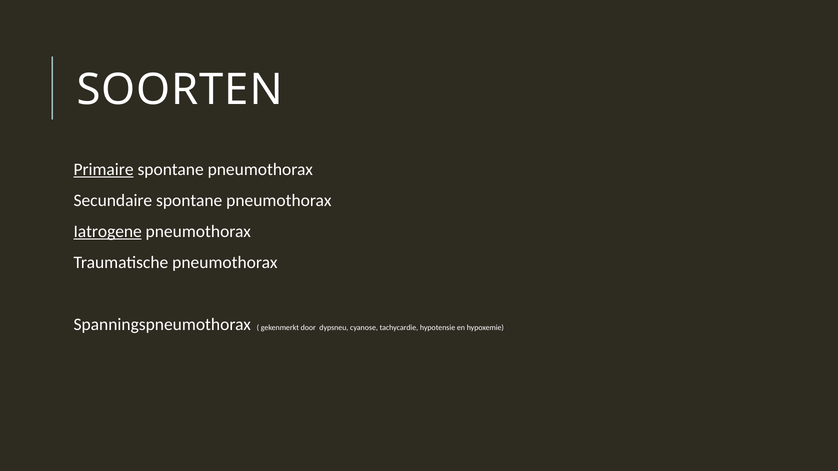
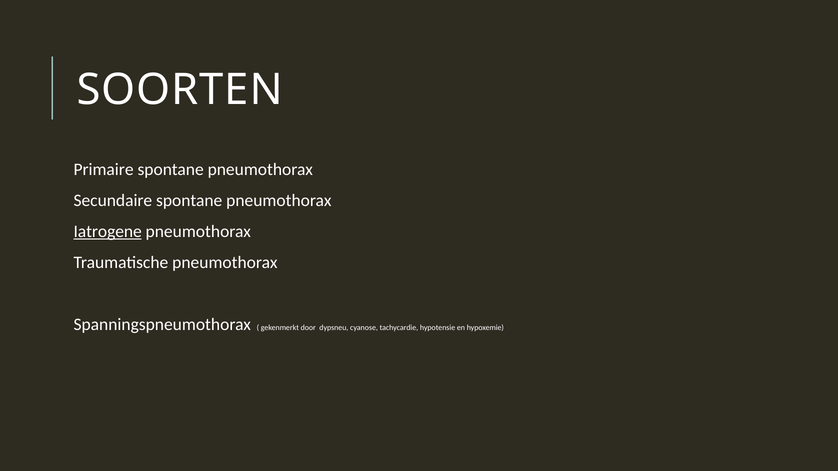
Primaire underline: present -> none
